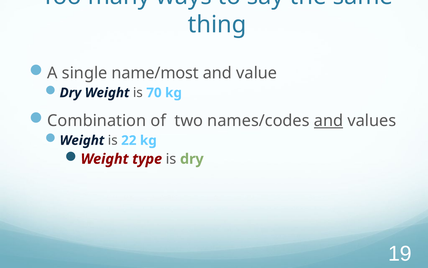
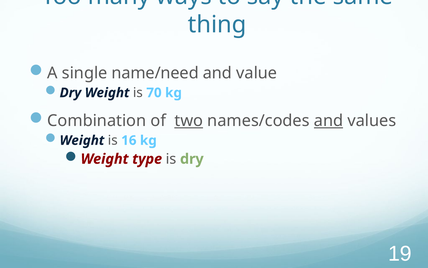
name/most: name/most -> name/need
two underline: none -> present
22: 22 -> 16
